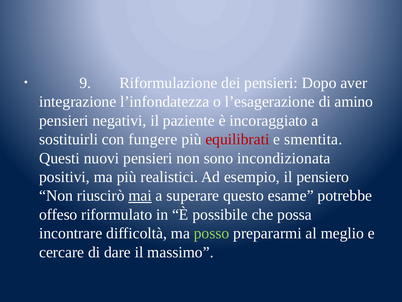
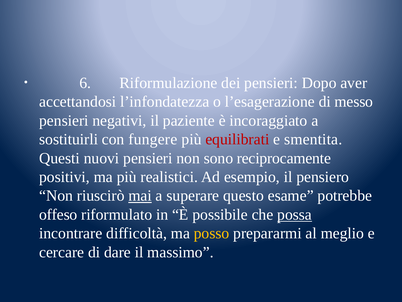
9: 9 -> 6
integrazione: integrazione -> accettandosi
amino: amino -> messo
incondizionata: incondizionata -> reciprocamente
possa underline: none -> present
posso colour: light green -> yellow
